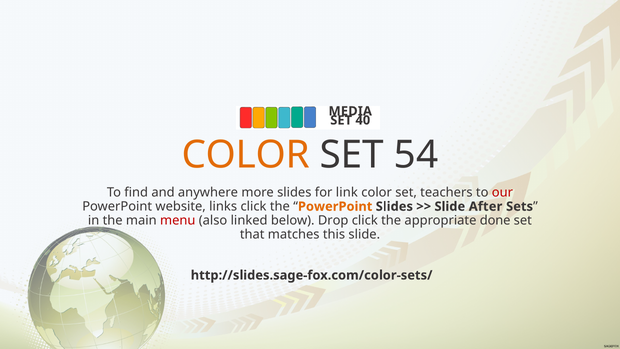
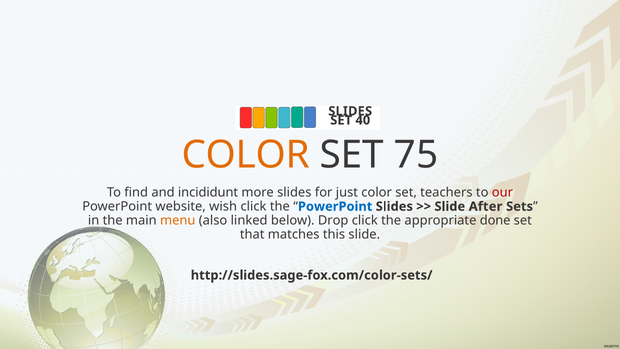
MEDIA at (350, 111): MEDIA -> SLIDES
54: 54 -> 75
anywhere: anywhere -> incididunt
link: link -> just
links: links -> wish
PowerPoint at (335, 206) colour: orange -> blue
menu colour: red -> orange
